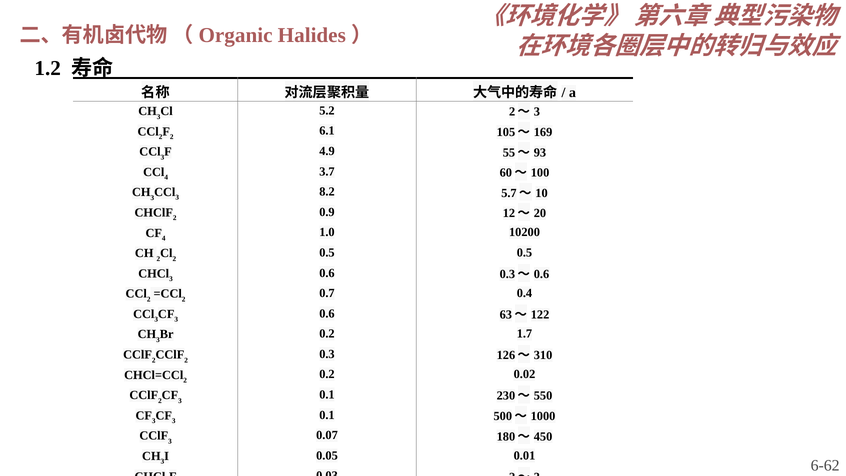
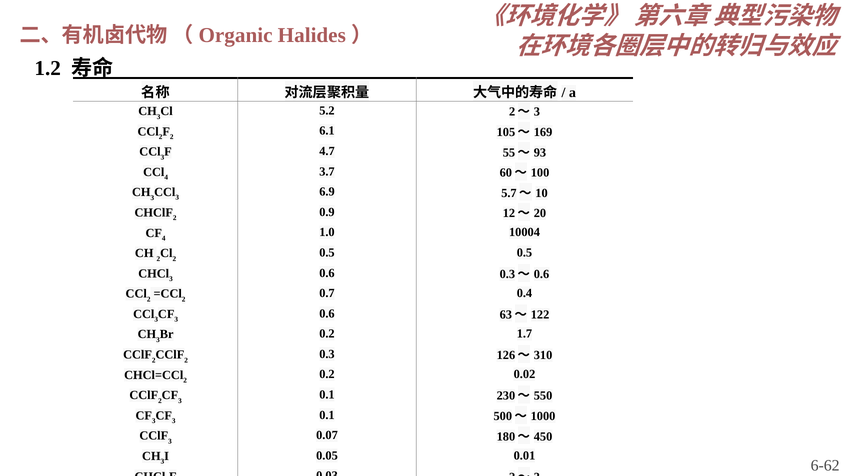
4.9: 4.9 -> 4.7
8.2: 8.2 -> 6.9
10200: 10200 -> 10004
